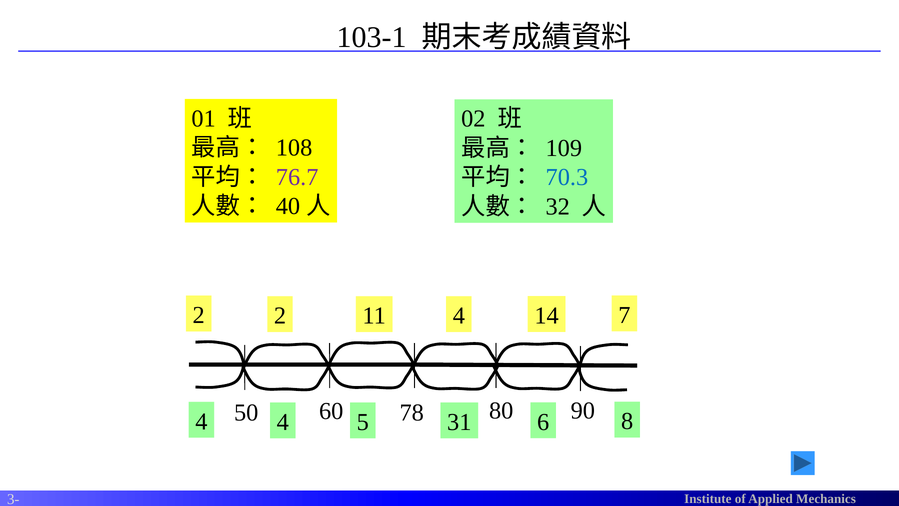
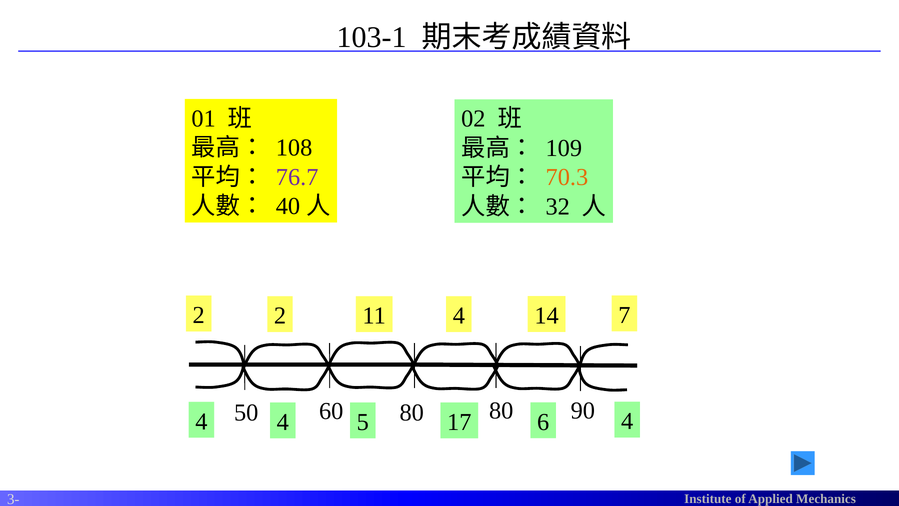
70.3 colour: blue -> orange
60 78: 78 -> 80
6 8: 8 -> 4
31: 31 -> 17
